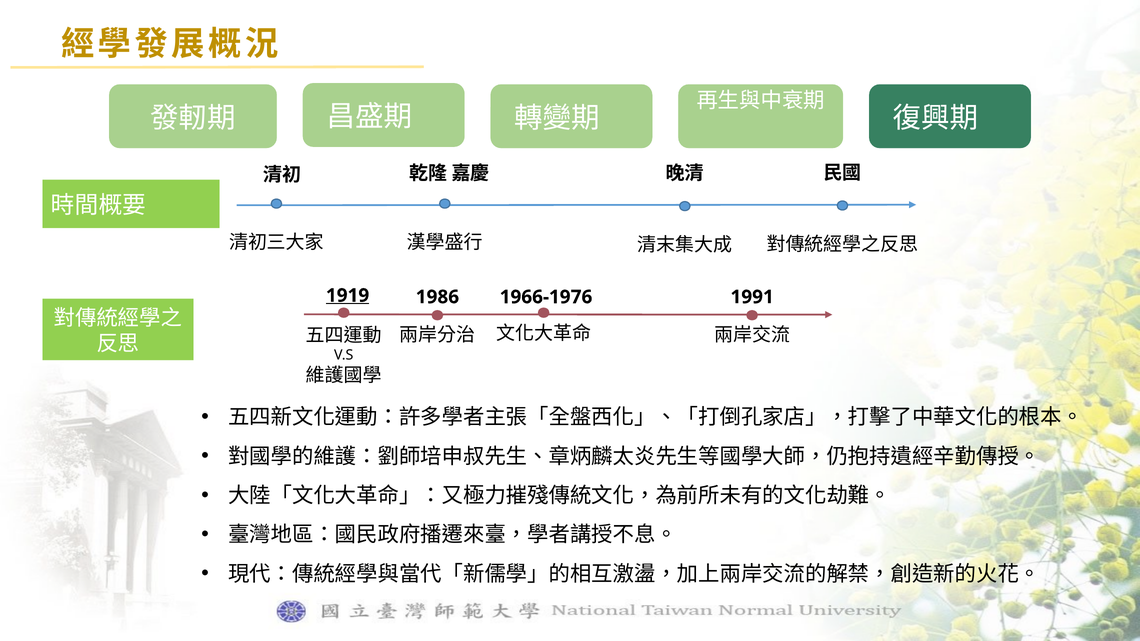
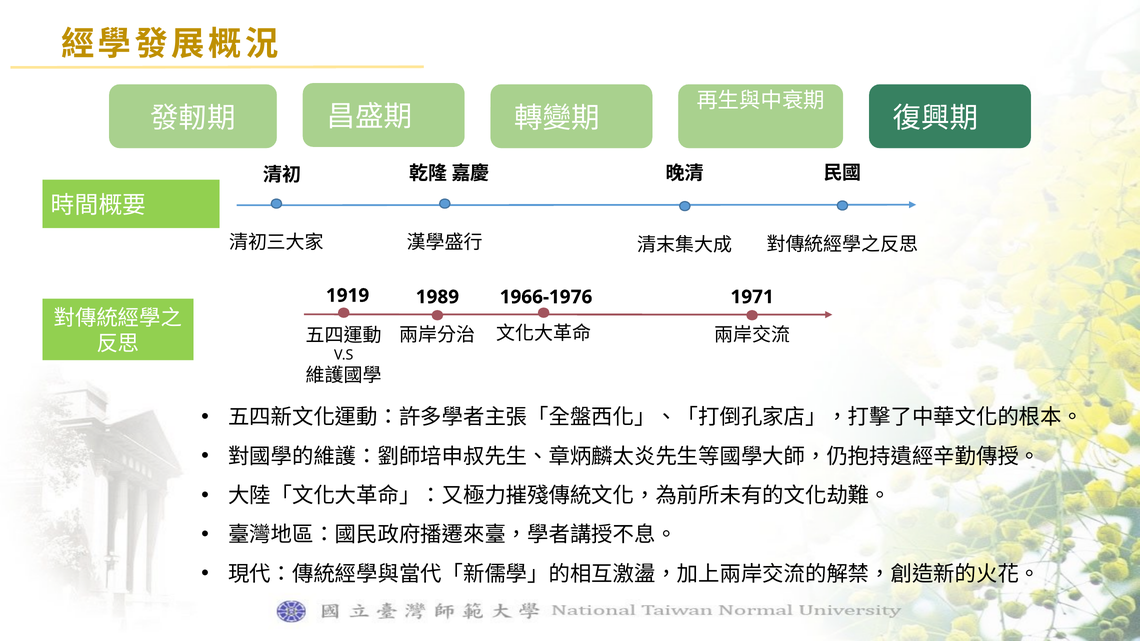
1919 underline: present -> none
1991: 1991 -> 1971
1986: 1986 -> 1989
